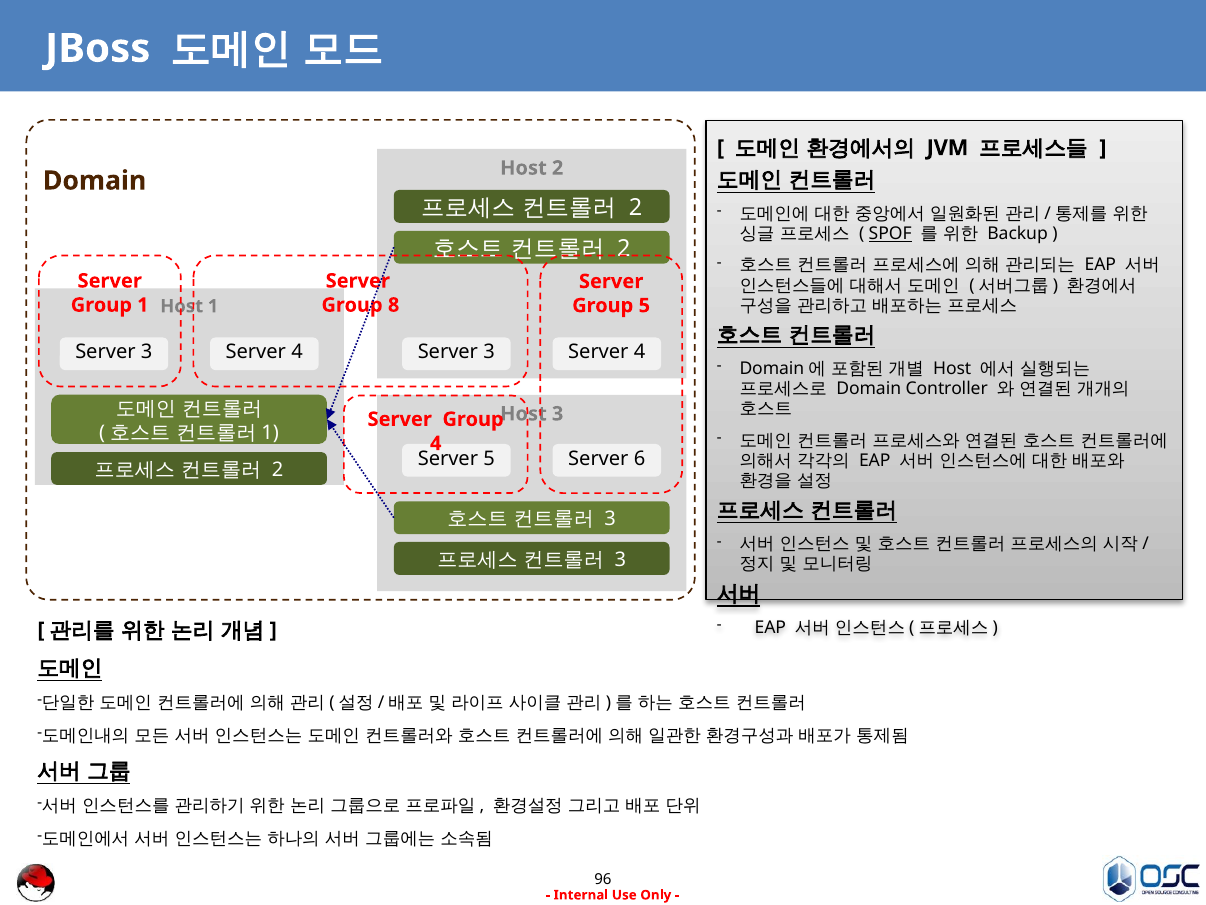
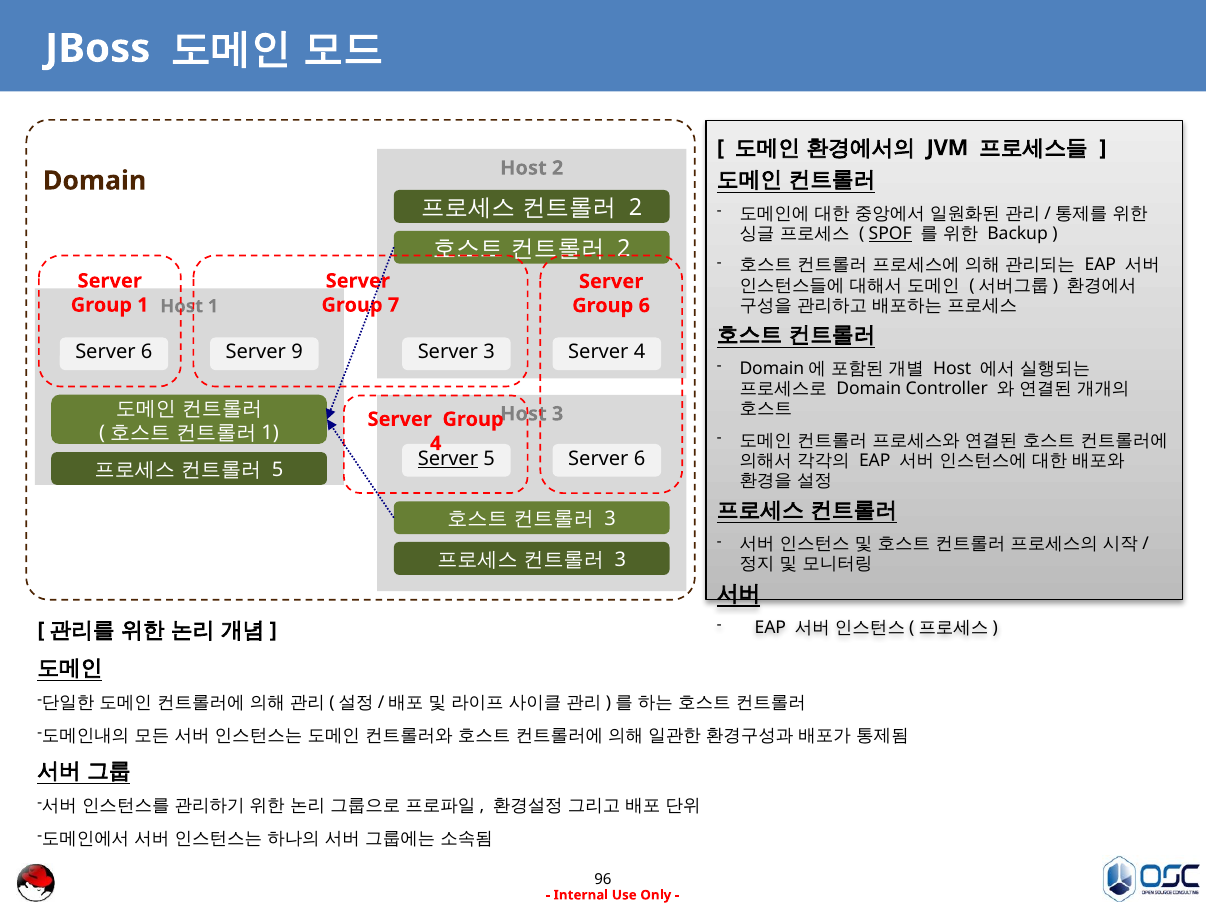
8: 8 -> 7
Group 5: 5 -> 6
3 at (147, 352): 3 -> 6
4 at (297, 352): 4 -> 9
Server at (448, 458) underline: none -> present
2 at (278, 470): 2 -> 5
